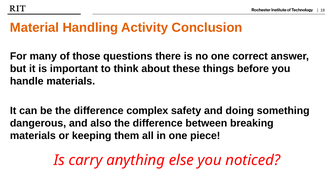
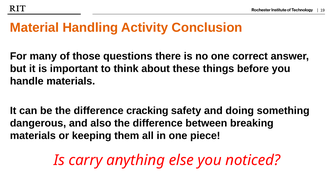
complex: complex -> cracking
